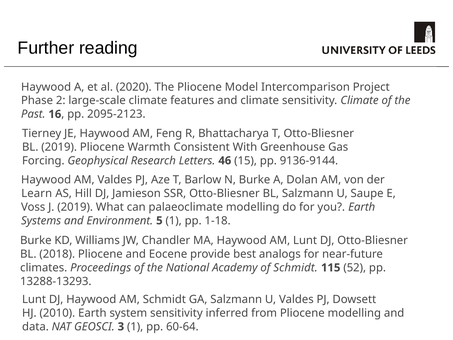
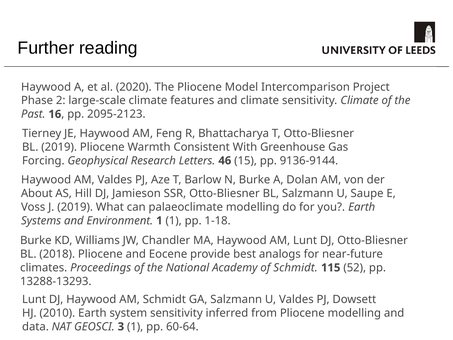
Learn: Learn -> About
Environment 5: 5 -> 1
